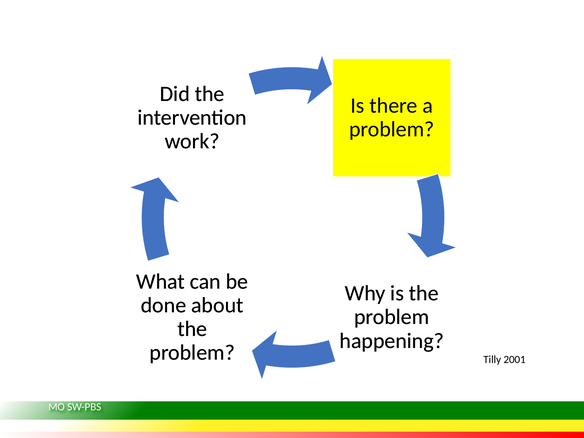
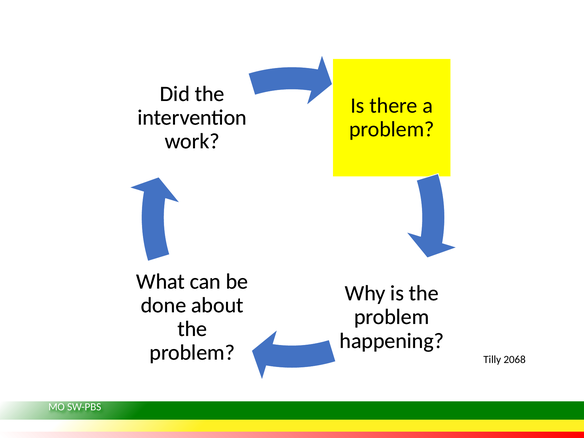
2001: 2001 -> 2068
